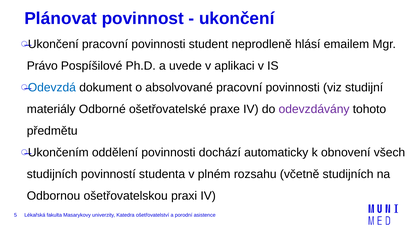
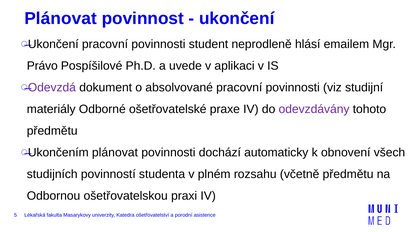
Odevzdá colour: blue -> purple
Ukončením oddělení: oddělení -> plánovat
včetně studijních: studijních -> předmětu
